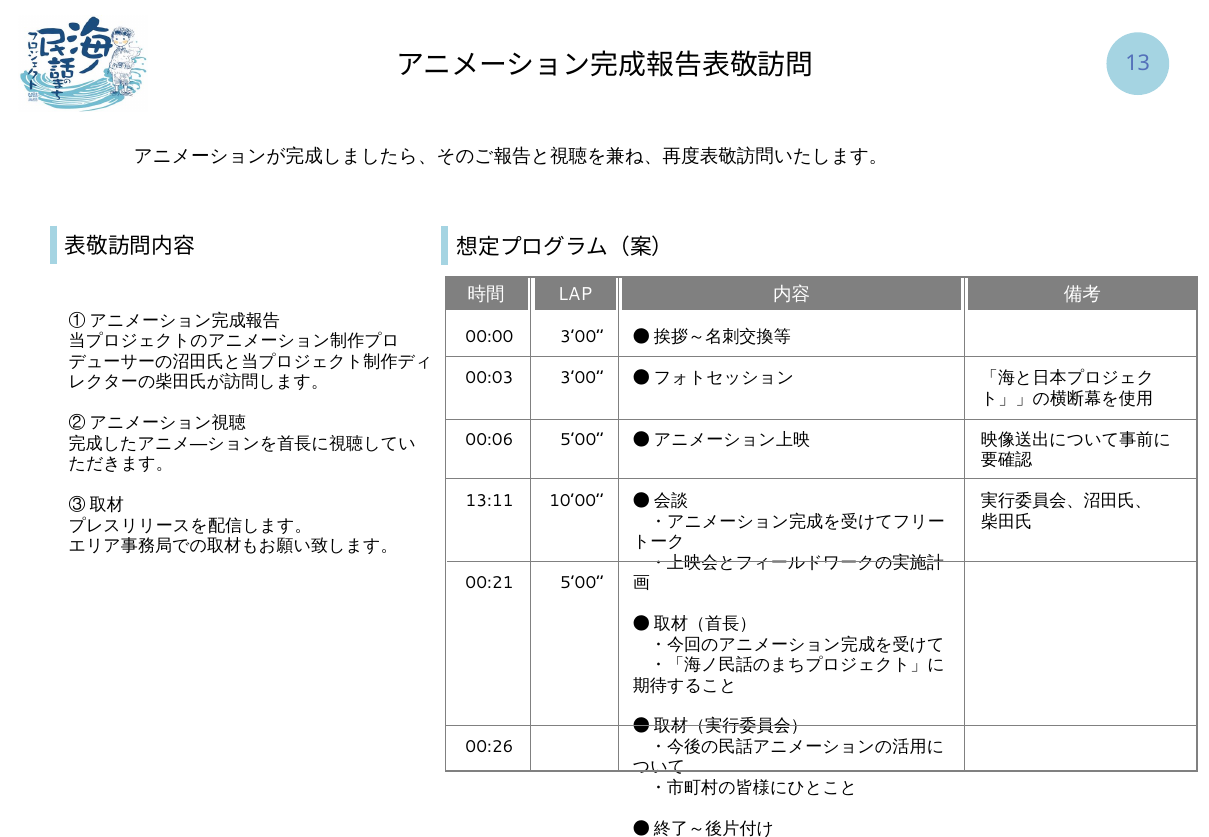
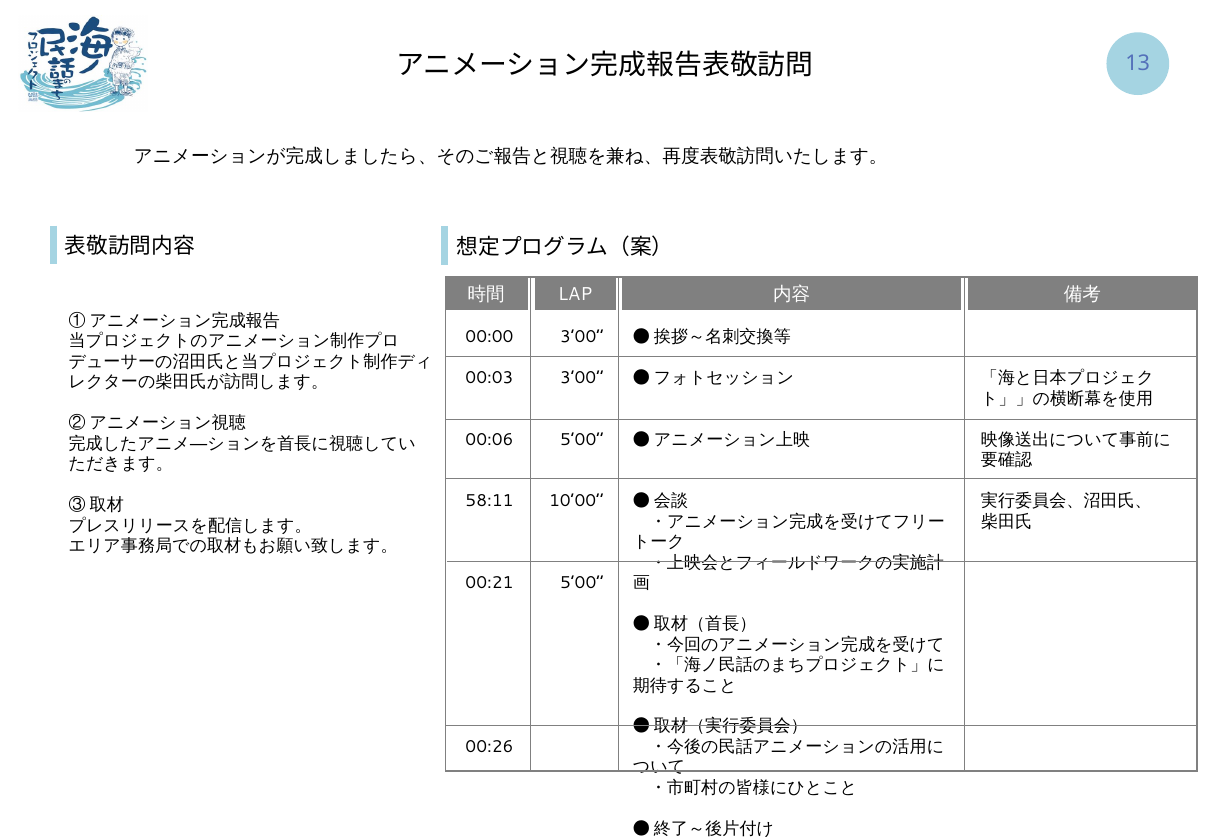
13:11: 13:11 -> 58:11
